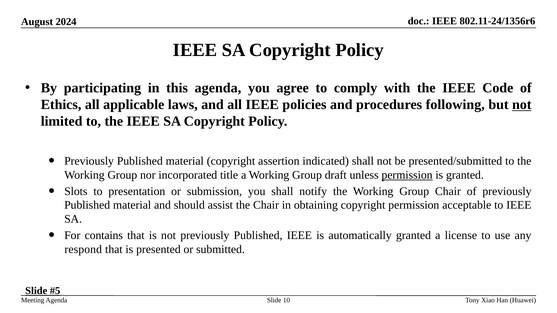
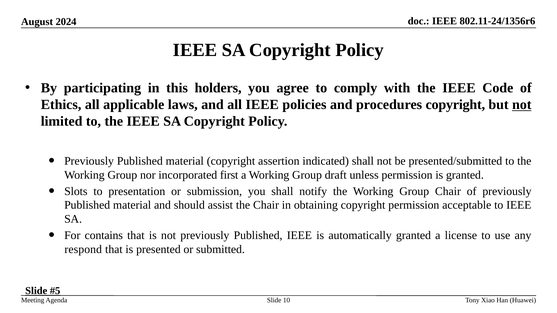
this agenda: agenda -> holders
procedures following: following -> copyright
title: title -> first
permission at (407, 175) underline: present -> none
